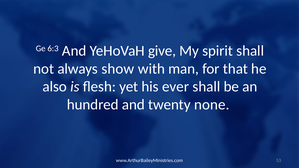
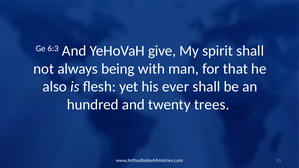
show: show -> being
none: none -> trees
